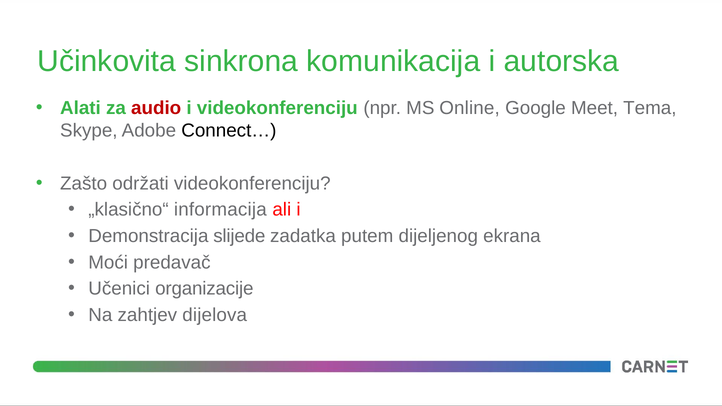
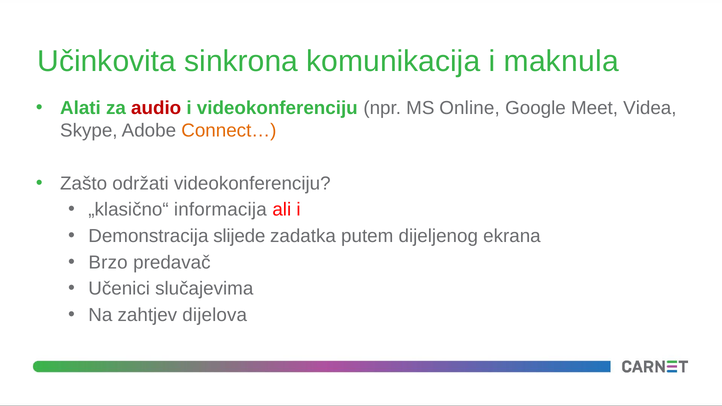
autorska: autorska -> maknula
Tema: Tema -> Videa
Connect… colour: black -> orange
Moći: Moći -> Brzo
organizacije: organizacije -> slučajevima
